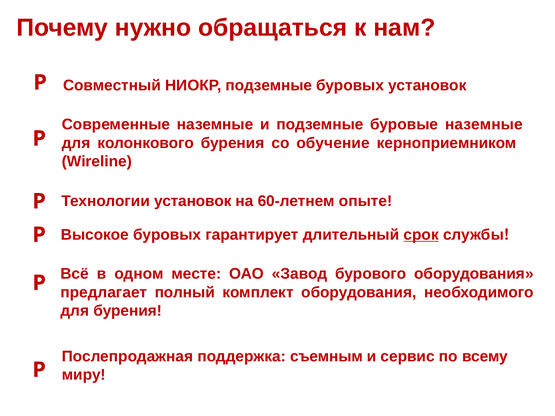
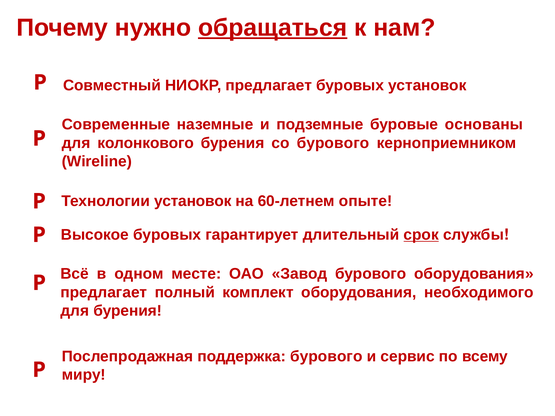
обращаться underline: none -> present
НИОКР подземные: подземные -> предлагает
буровые наземные: наземные -> основаны
со обучение: обучение -> бурового
поддержка съемным: съемным -> бурового
